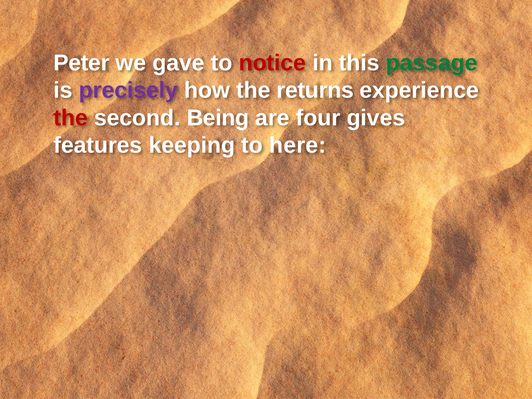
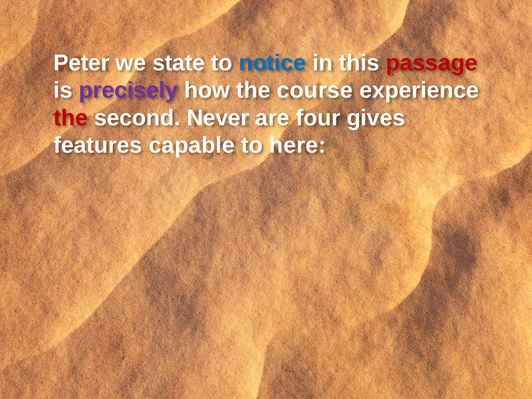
gave: gave -> state
notice colour: red -> blue
passage colour: green -> red
returns: returns -> course
Being: Being -> Never
keeping: keeping -> capable
